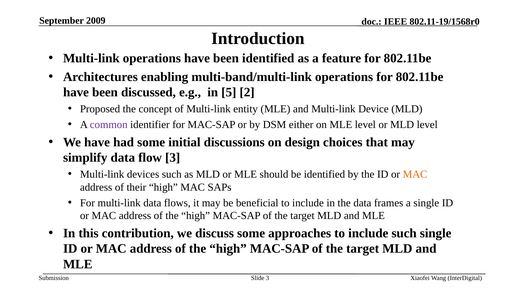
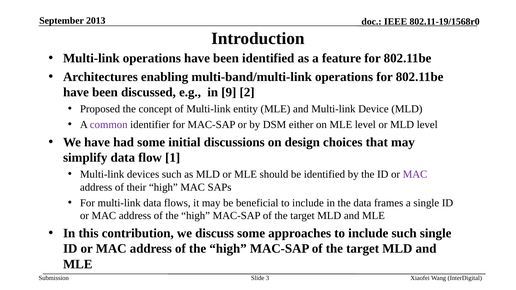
2009: 2009 -> 2013
5: 5 -> 9
flow 3: 3 -> 1
MAC at (415, 174) colour: orange -> purple
